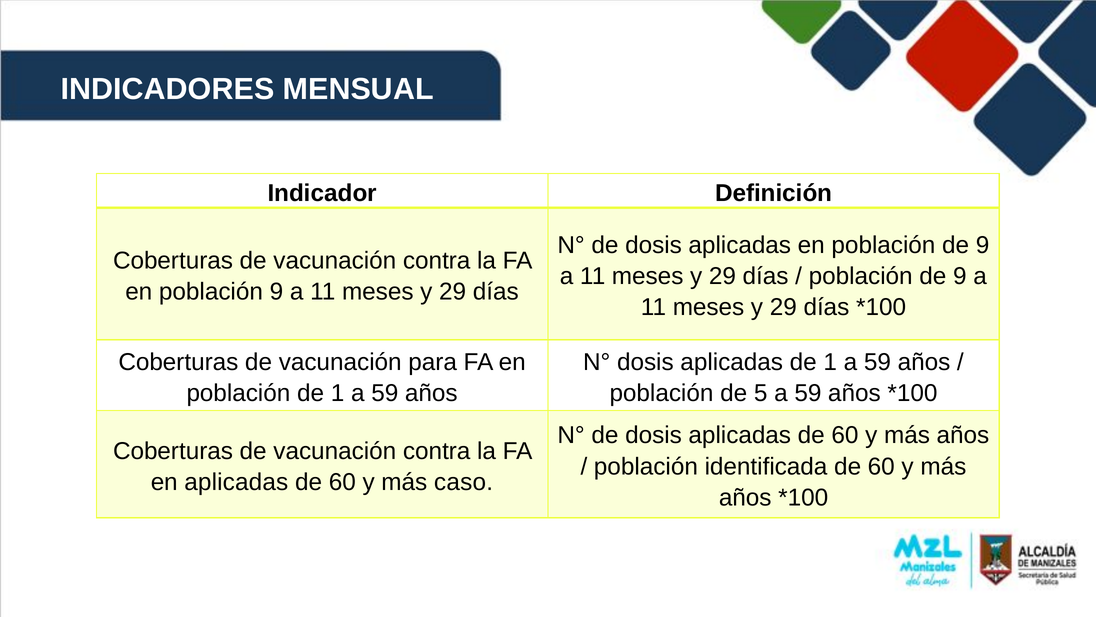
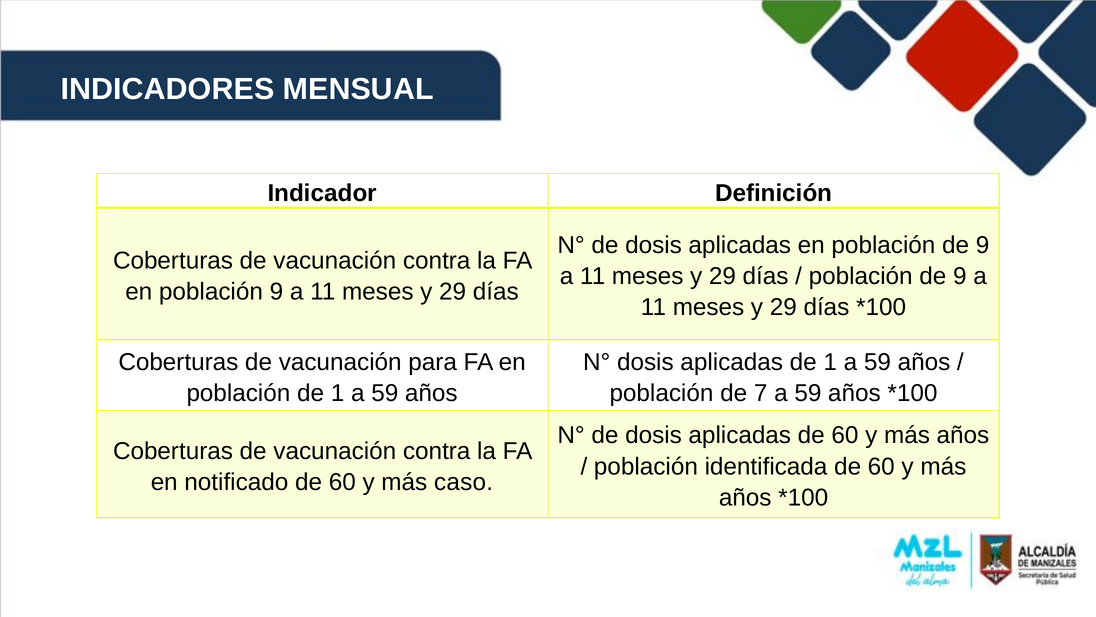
5: 5 -> 7
en aplicadas: aplicadas -> notificado
